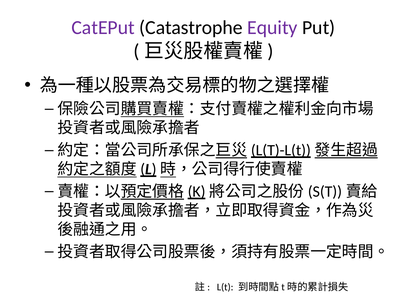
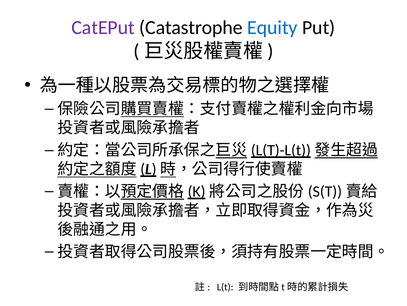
Equity colour: purple -> blue
